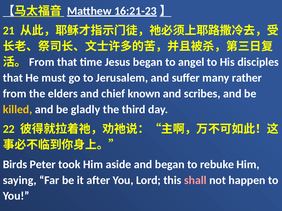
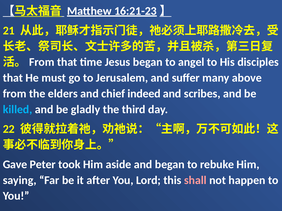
rather: rather -> above
known: known -> indeed
killed colour: yellow -> light blue
Birds: Birds -> Gave
